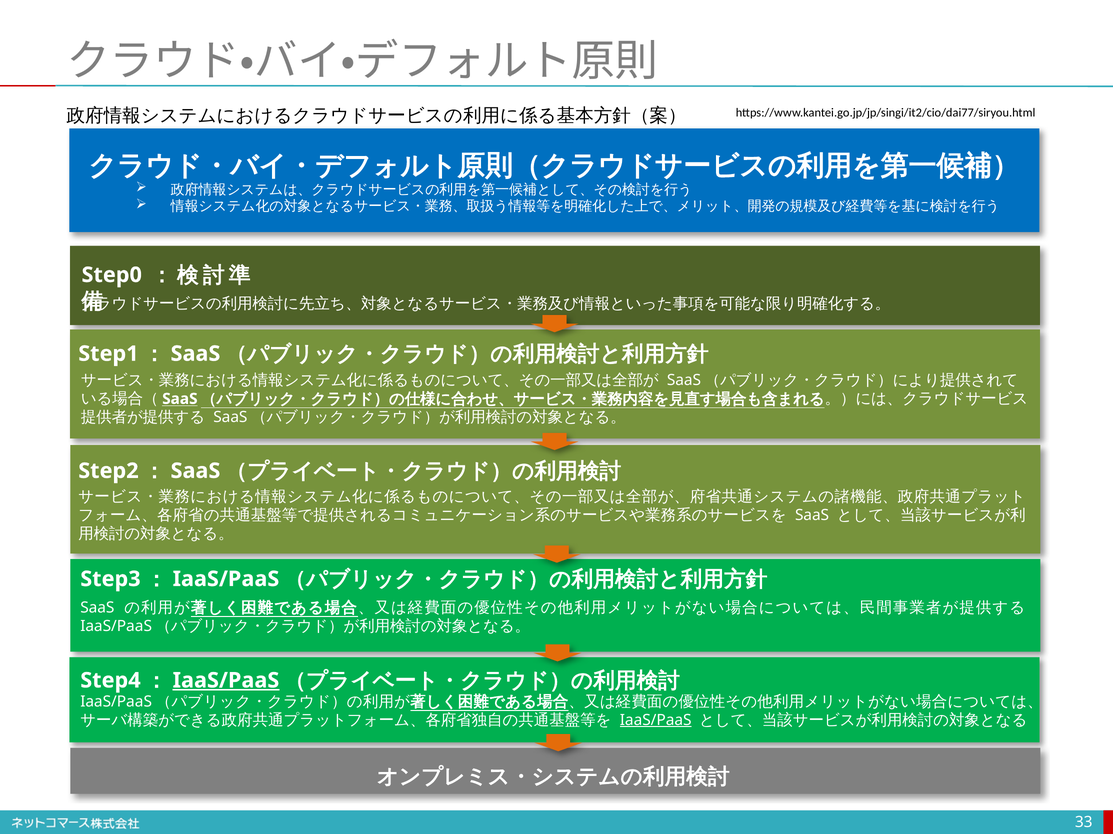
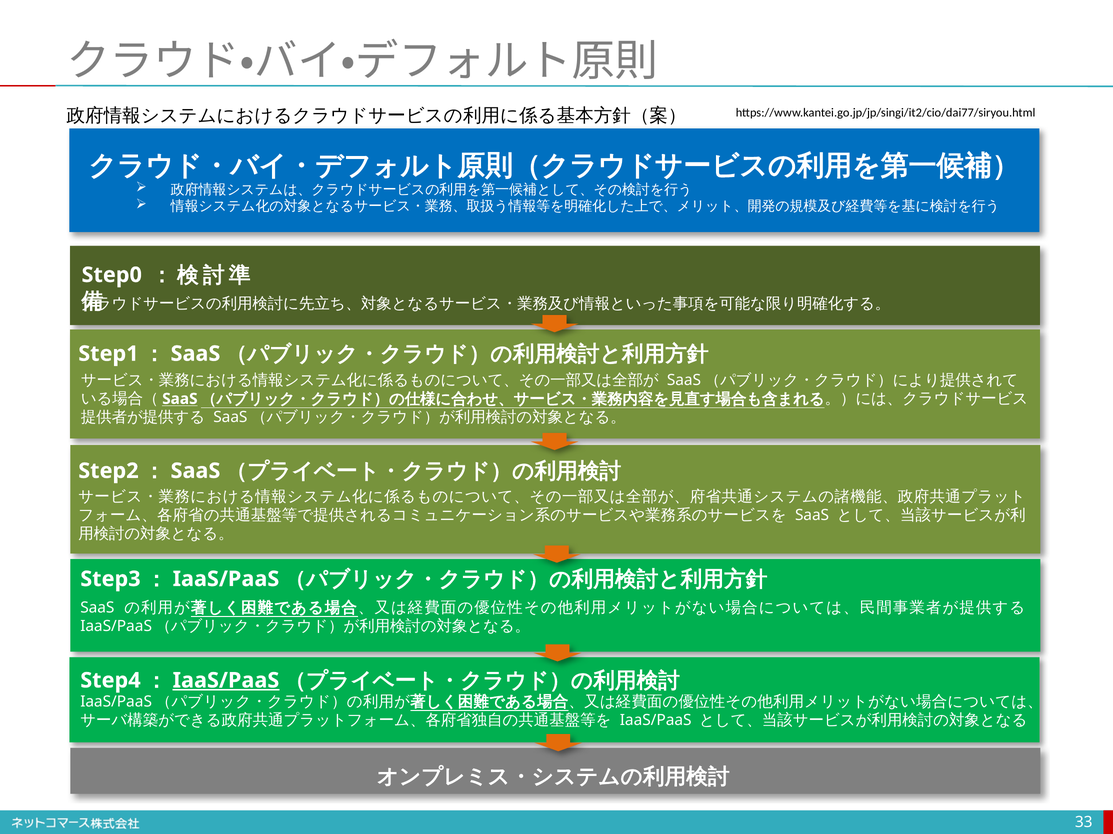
IaaS/PaaS at (656, 721) underline: present -> none
